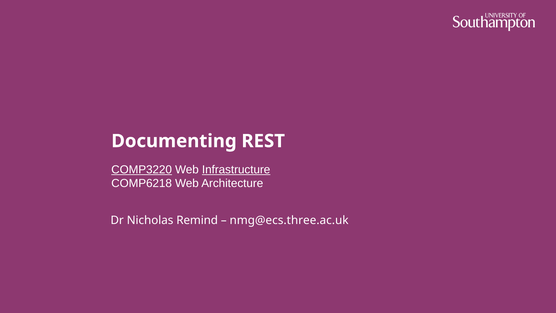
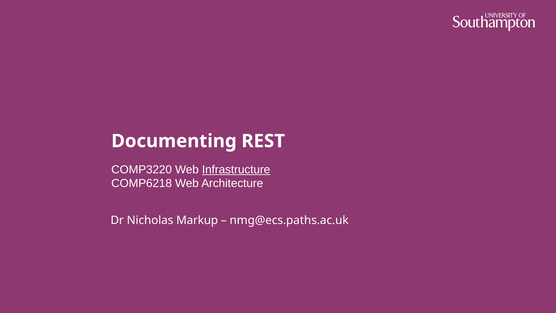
COMP3220 underline: present -> none
Remind: Remind -> Markup
nmg@ecs.three.ac.uk: nmg@ecs.three.ac.uk -> nmg@ecs.paths.ac.uk
